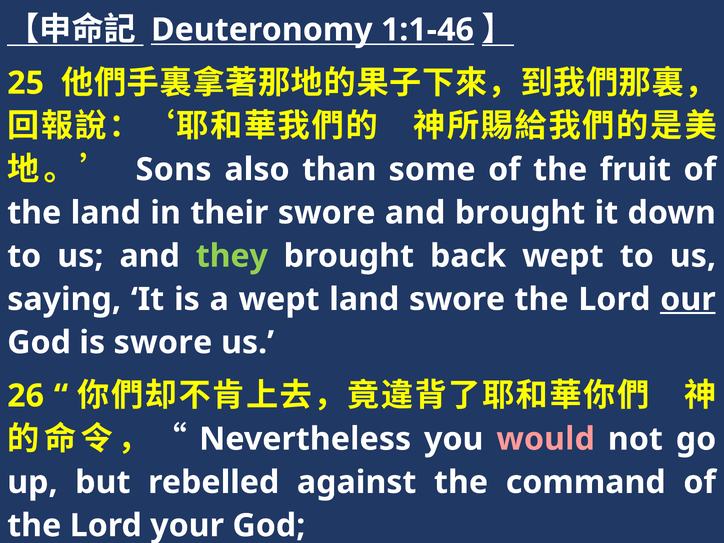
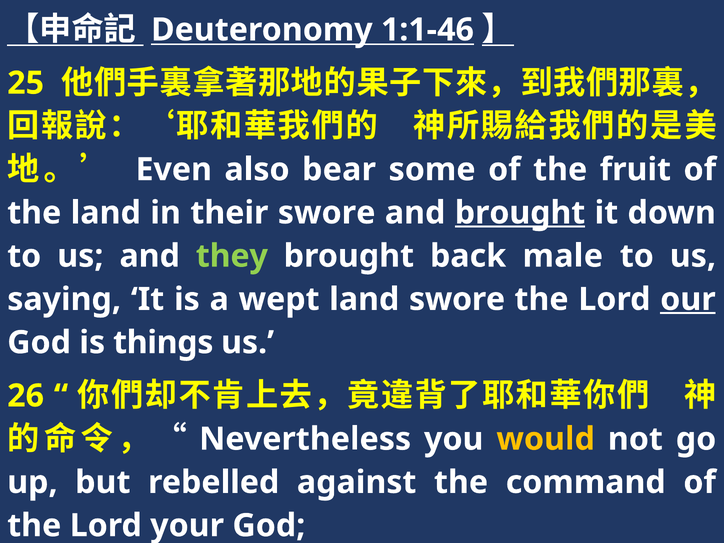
Sons: Sons -> Even
than: than -> bear
brought at (520, 213) underline: none -> present
back wept: wept -> male
is swore: swore -> things
would colour: pink -> yellow
